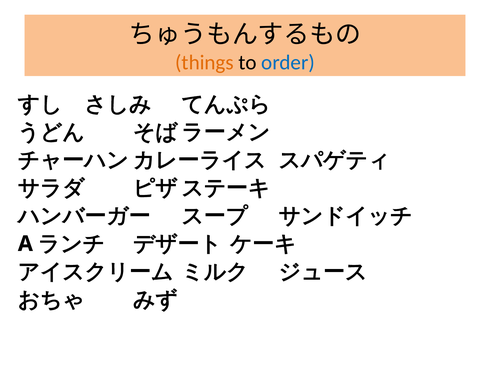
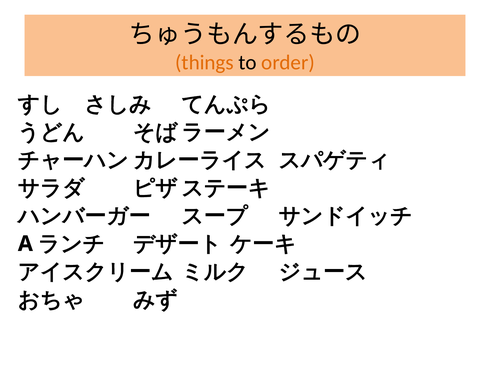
order colour: blue -> orange
